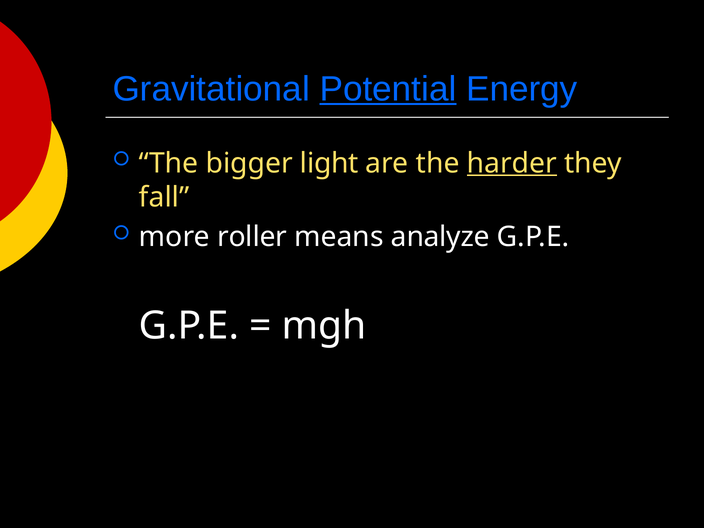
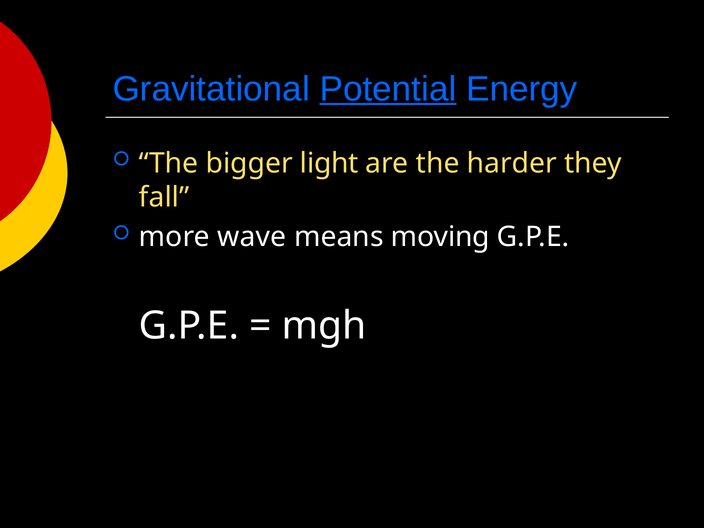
harder underline: present -> none
roller: roller -> wave
analyze: analyze -> moving
